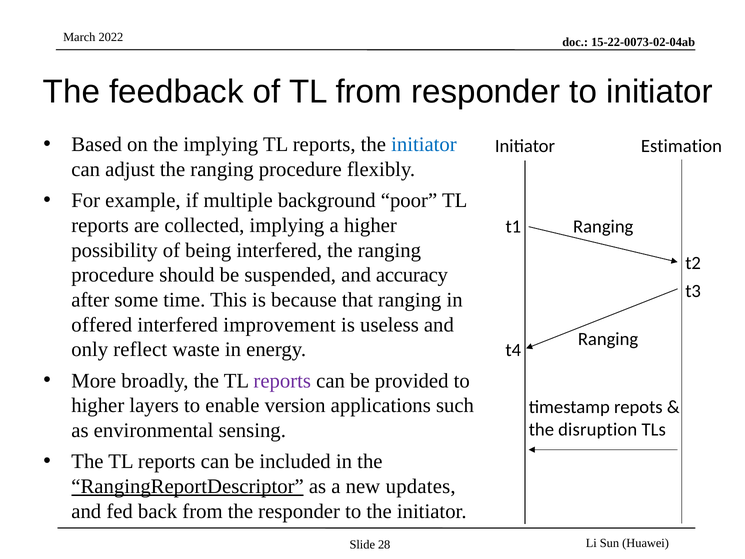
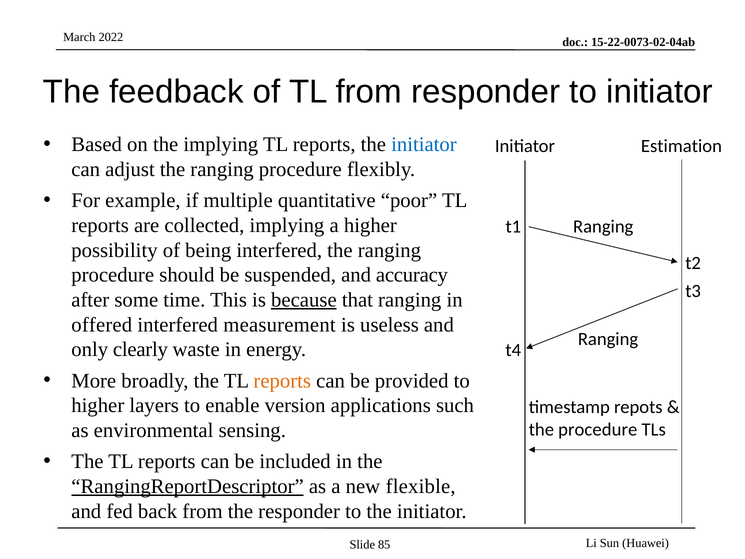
background: background -> quantitative
because underline: none -> present
improvement: improvement -> measurement
reflect: reflect -> clearly
reports at (282, 381) colour: purple -> orange
the disruption: disruption -> procedure
updates: updates -> flexible
28: 28 -> 85
